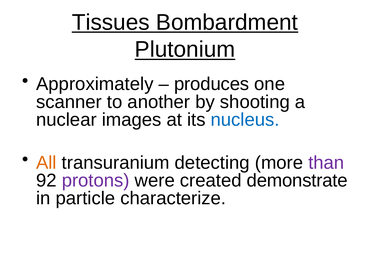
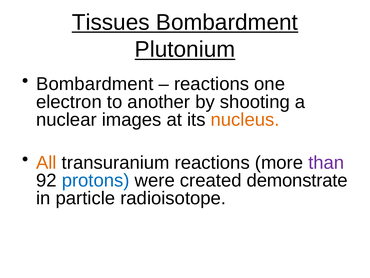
Approximately at (95, 84): Approximately -> Bombardment
produces at (212, 84): produces -> reactions
scanner: scanner -> electron
nucleus colour: blue -> orange
transuranium detecting: detecting -> reactions
protons colour: purple -> blue
characterize: characterize -> radioisotope
